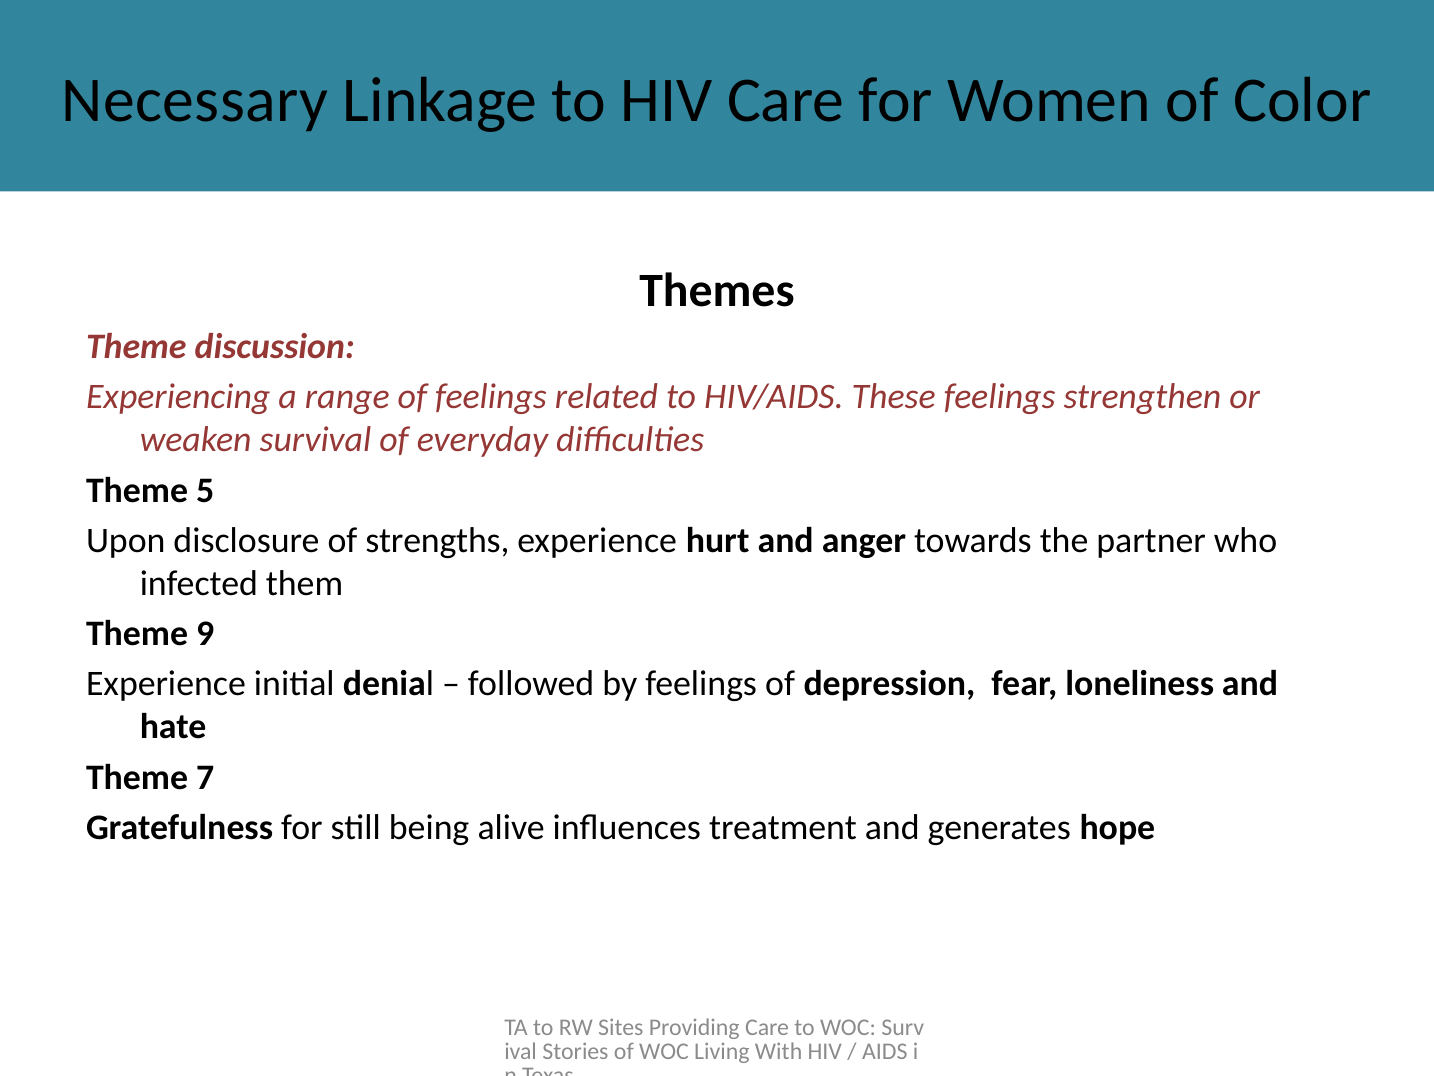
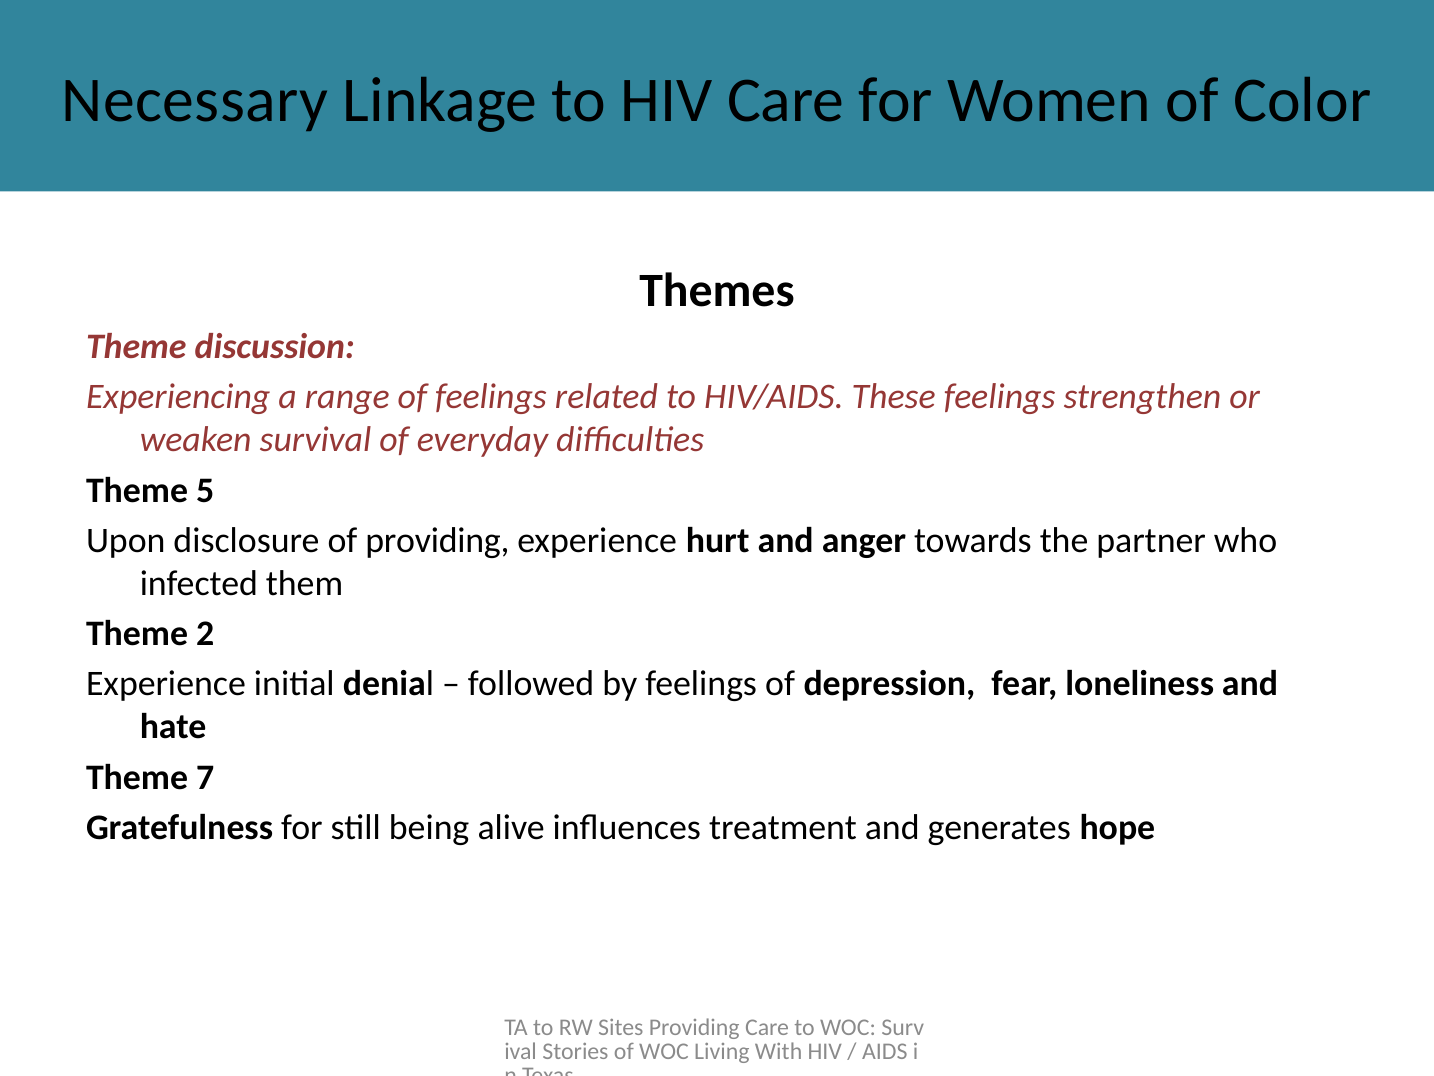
of strengths: strengths -> providing
9: 9 -> 2
